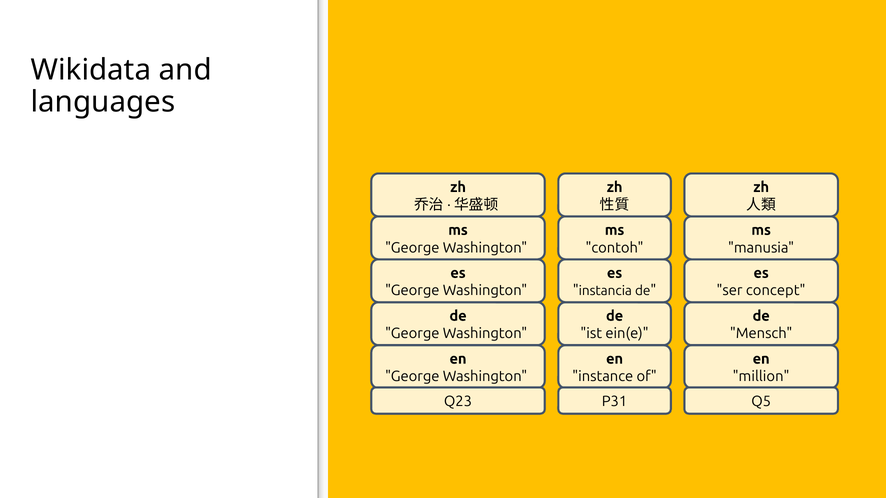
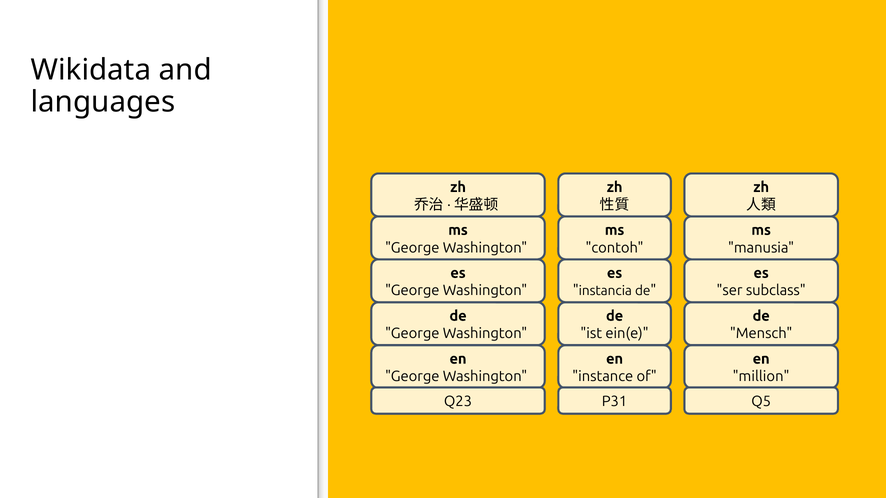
concept: concept -> subclass
